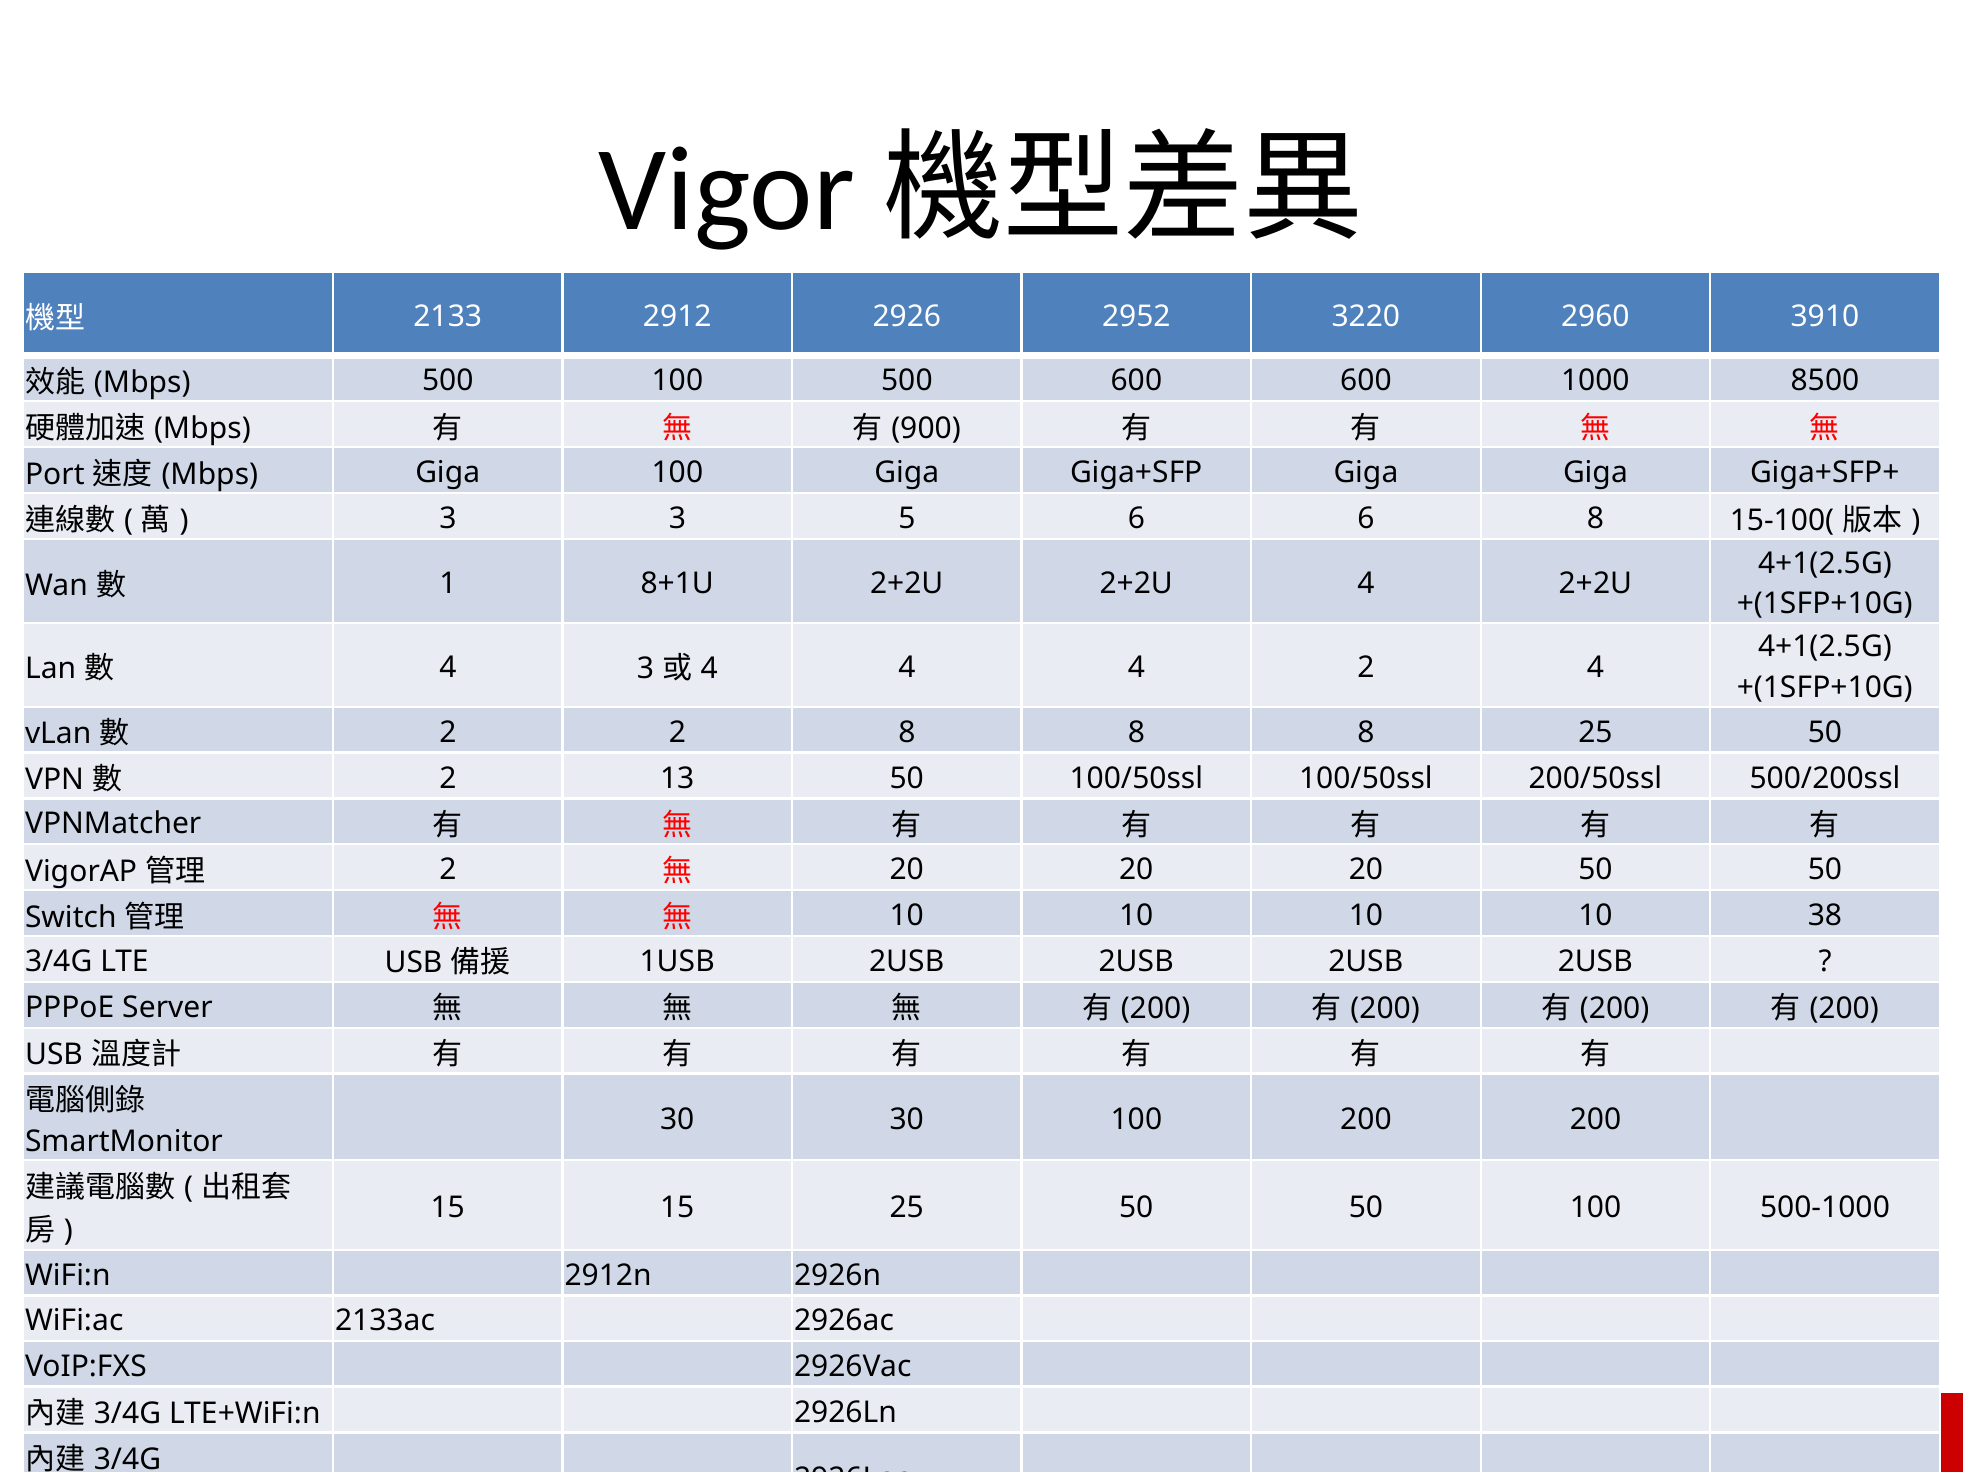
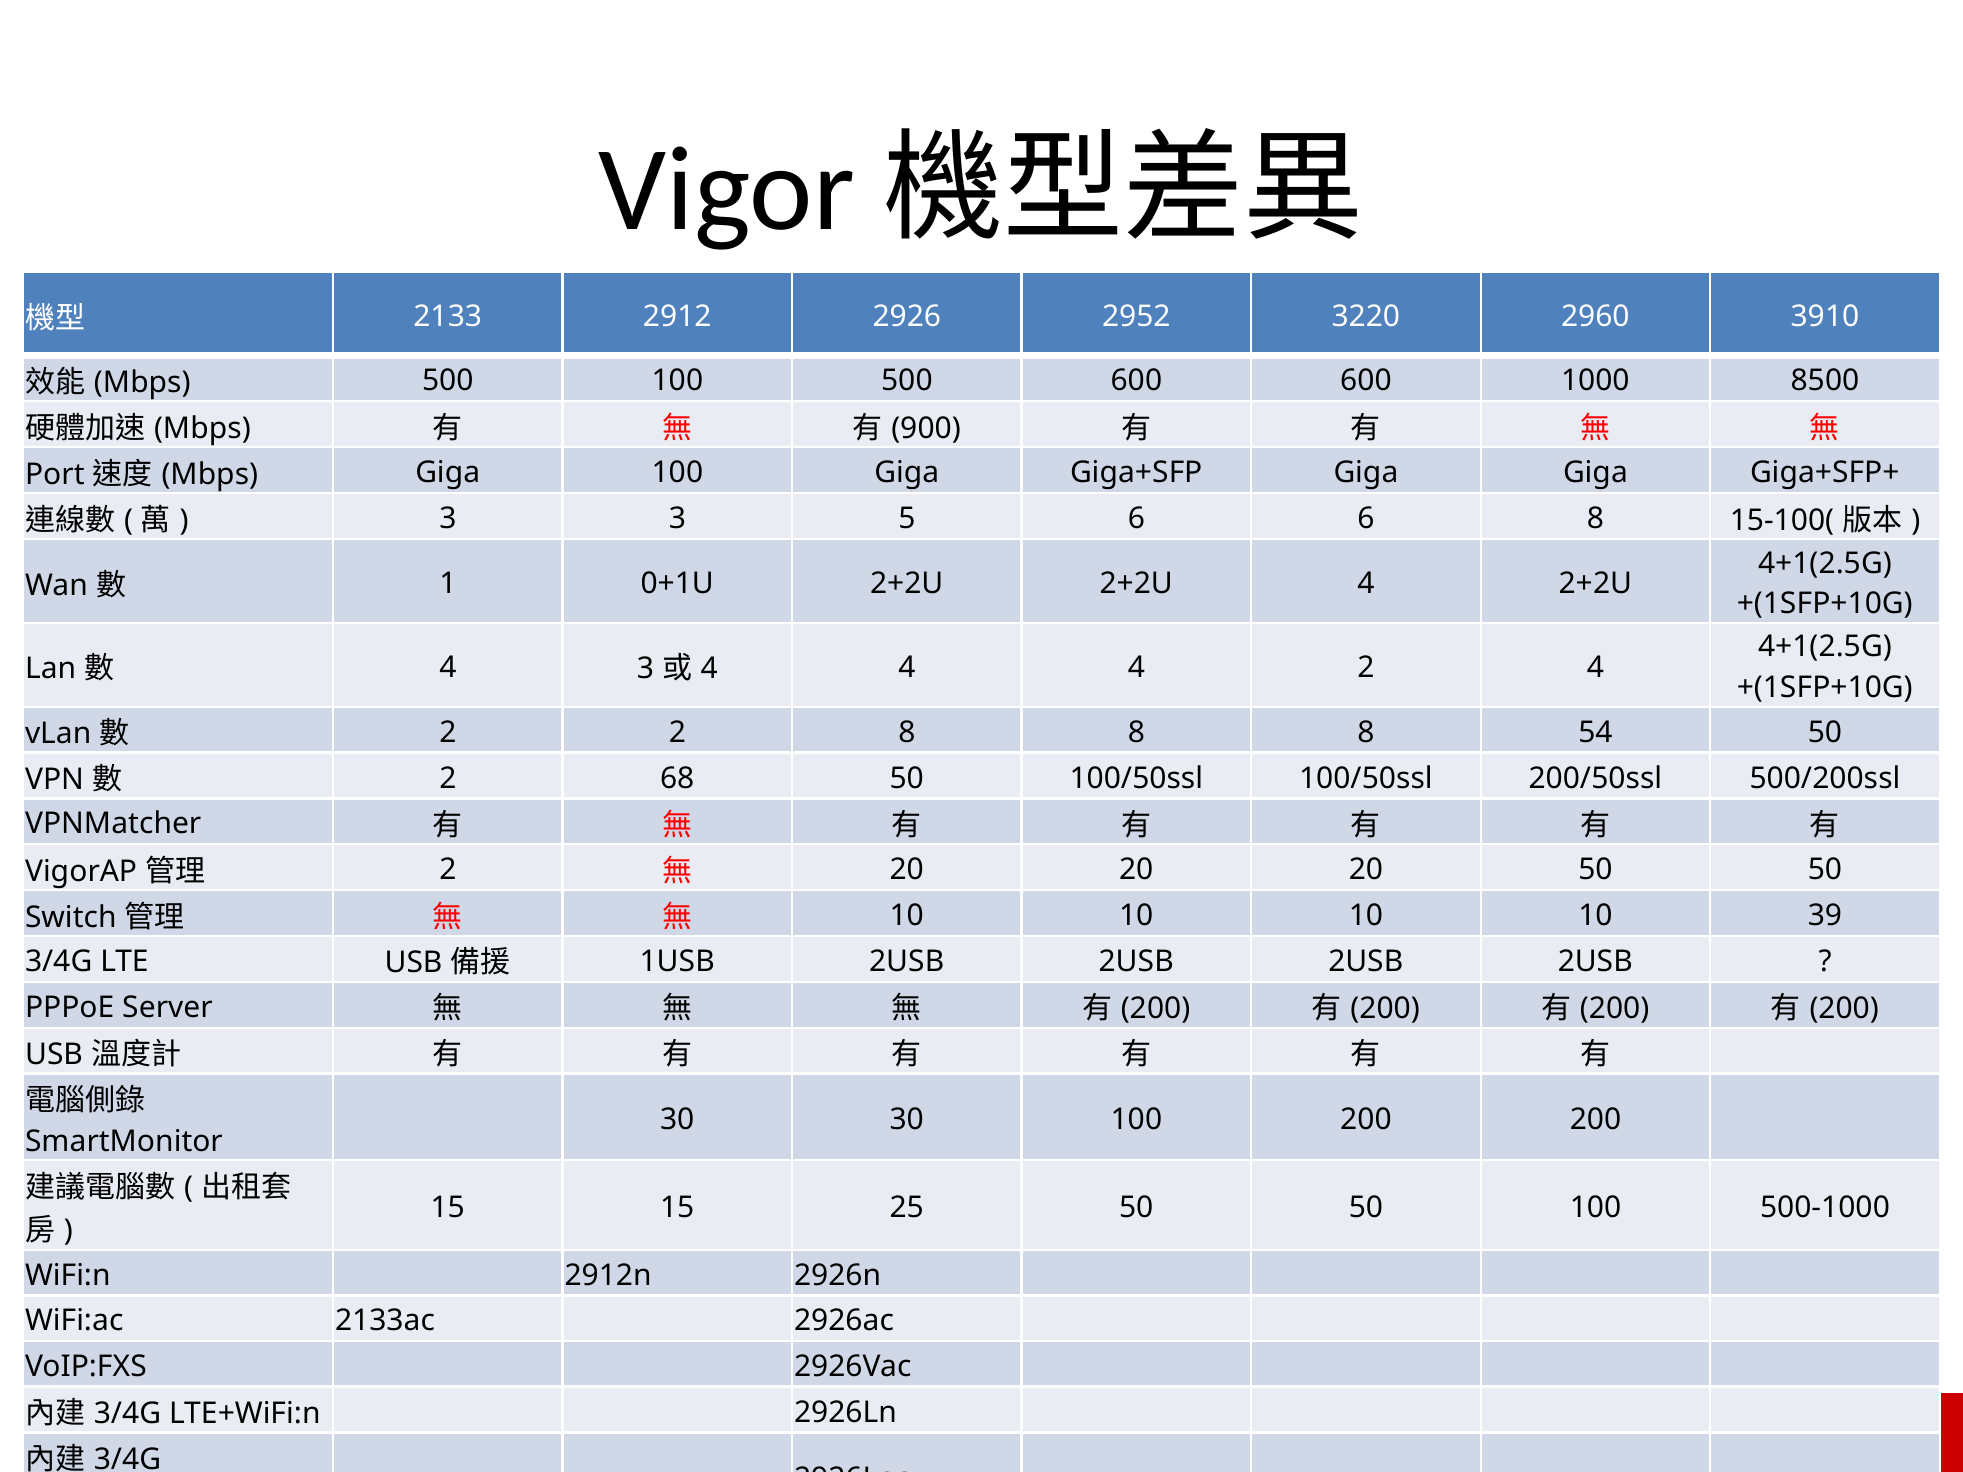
8+1U: 8+1U -> 0+1U
8 25: 25 -> 54
13: 13 -> 68
38: 38 -> 39
